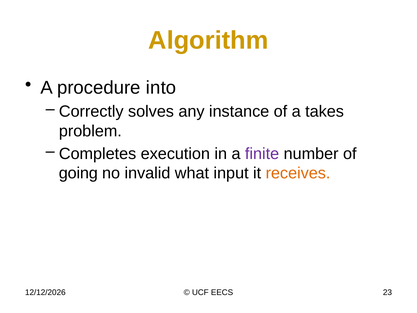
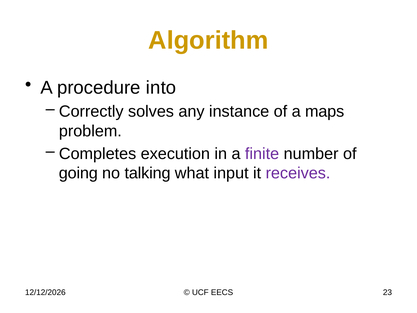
takes: takes -> maps
invalid: invalid -> talking
receives colour: orange -> purple
